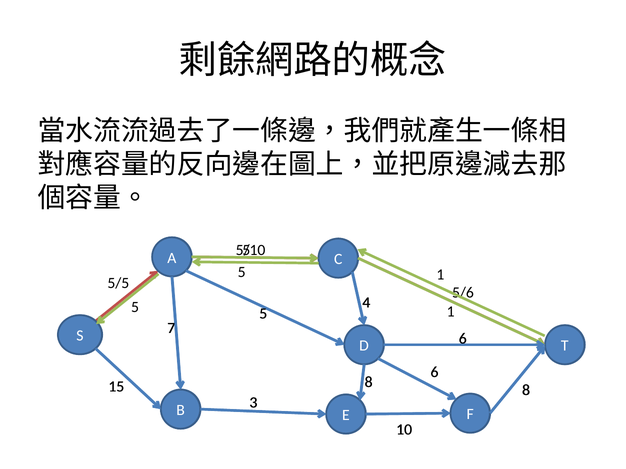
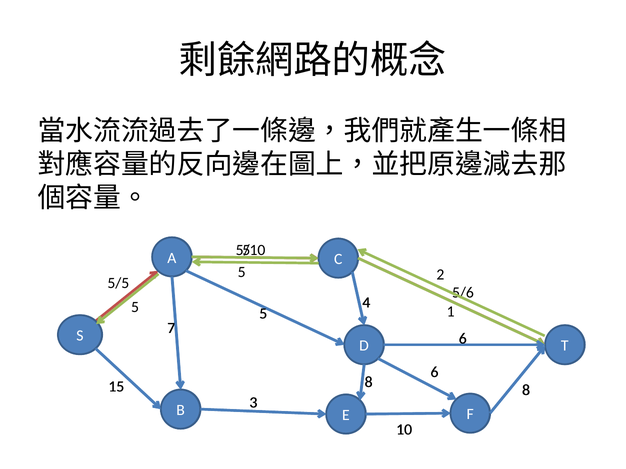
5 1: 1 -> 2
